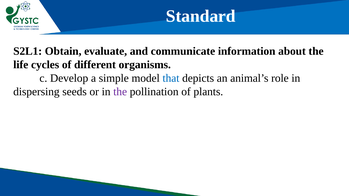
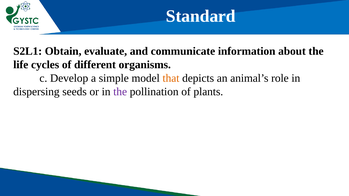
that colour: blue -> orange
